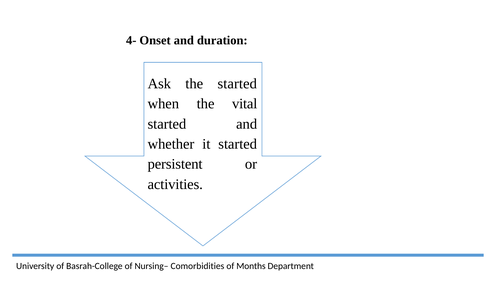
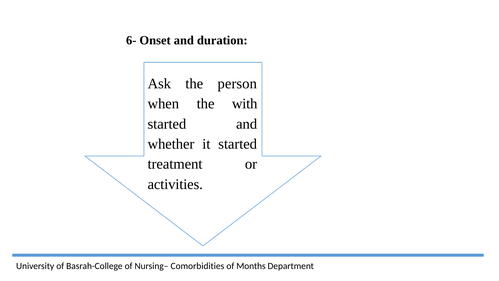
4-: 4- -> 6-
the started: started -> person
vital: vital -> with
persistent: persistent -> treatment
